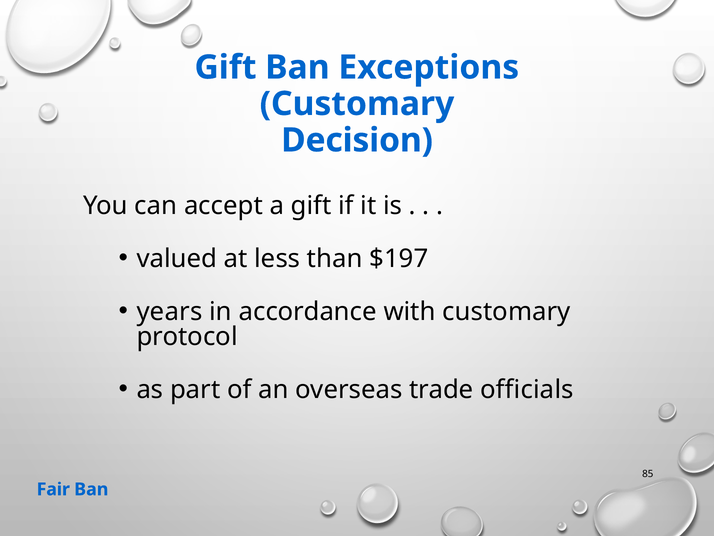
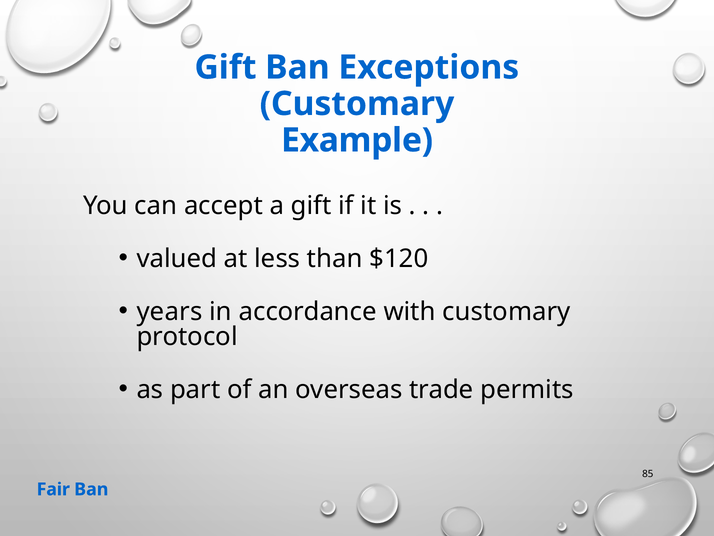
Decision: Decision -> Example
$197: $197 -> $120
officials: officials -> permits
